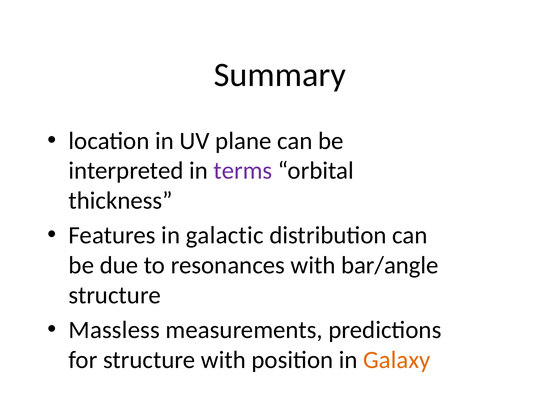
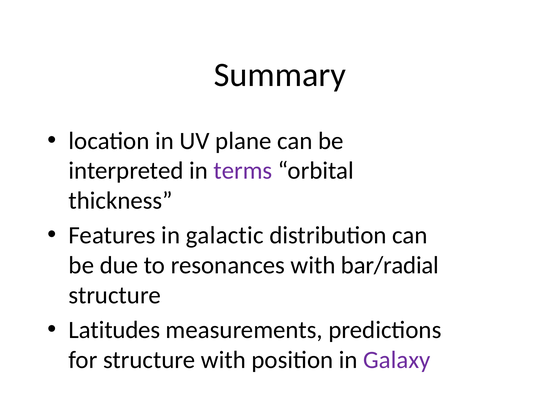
bar/angle: bar/angle -> bar/radial
Massless: Massless -> Latitudes
Galaxy colour: orange -> purple
